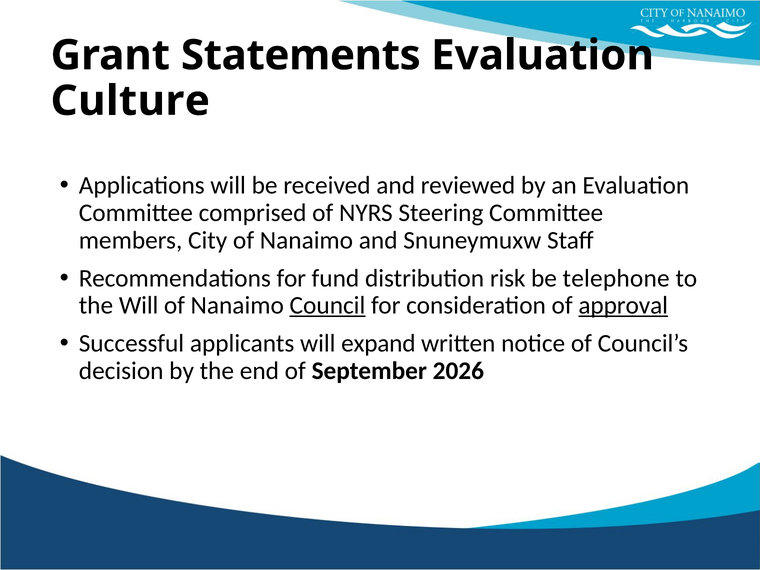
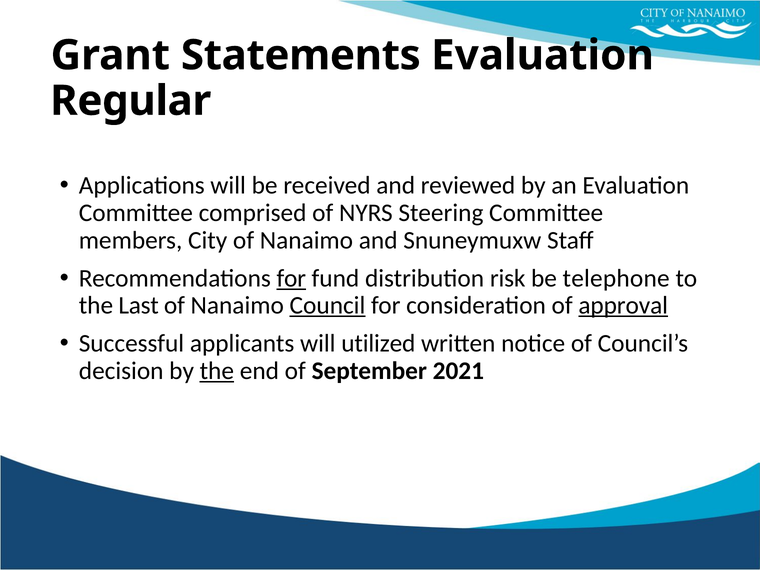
Culture: Culture -> Regular
for at (291, 278) underline: none -> present
the Will: Will -> Last
expand: expand -> utilized
the at (217, 371) underline: none -> present
2026: 2026 -> 2021
